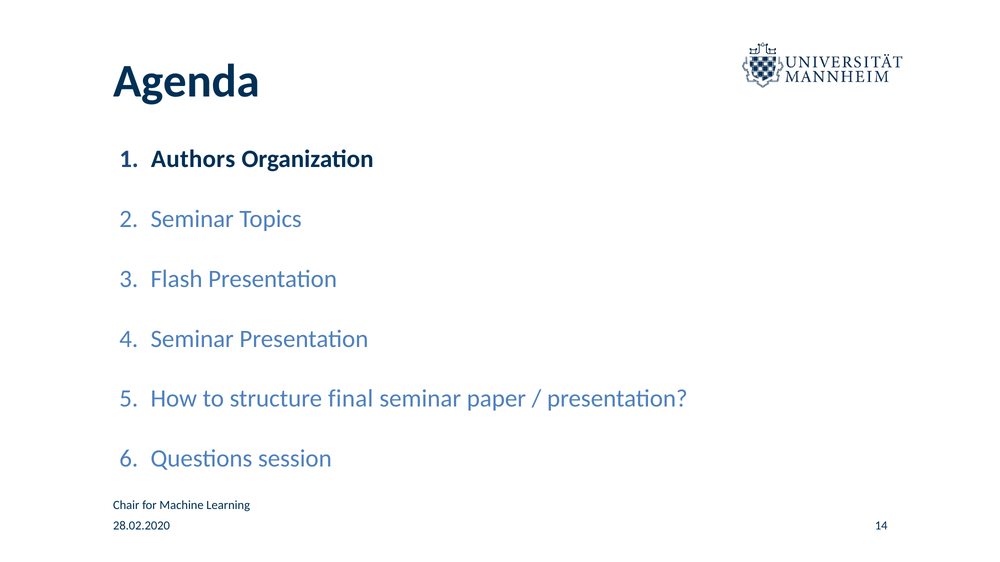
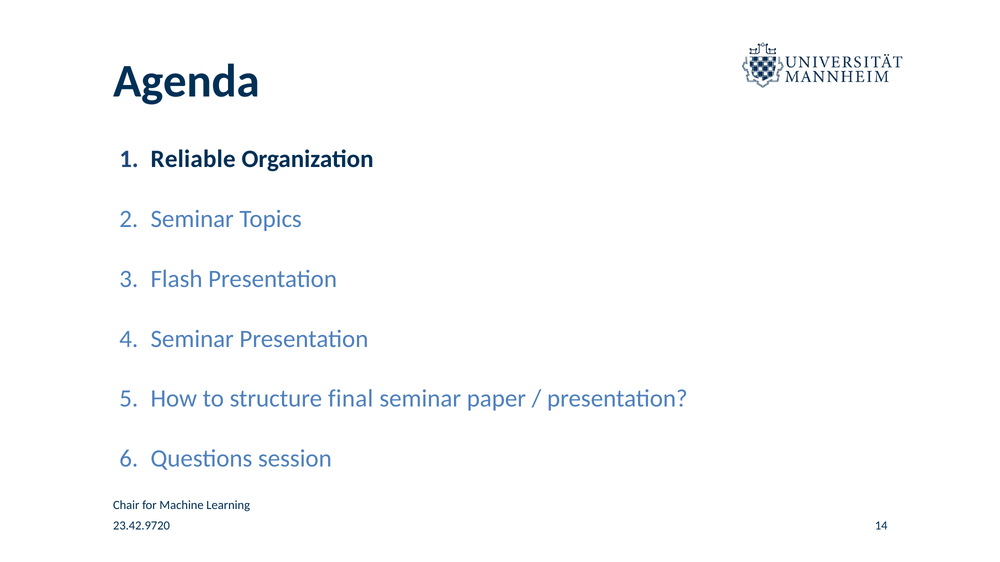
Authors: Authors -> Reliable
28.02.2020: 28.02.2020 -> 23.42.9720
